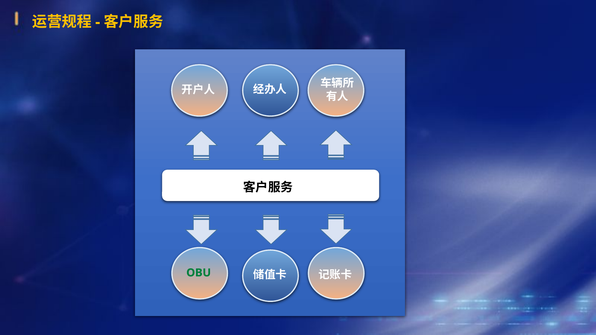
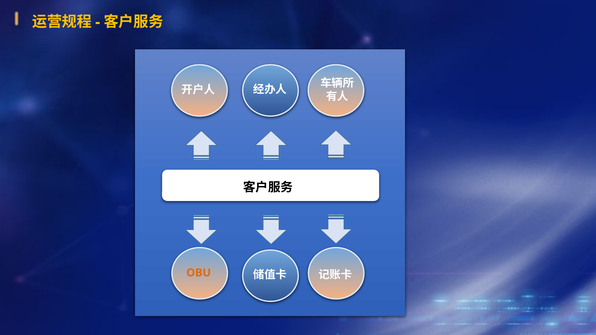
OBU colour: green -> orange
